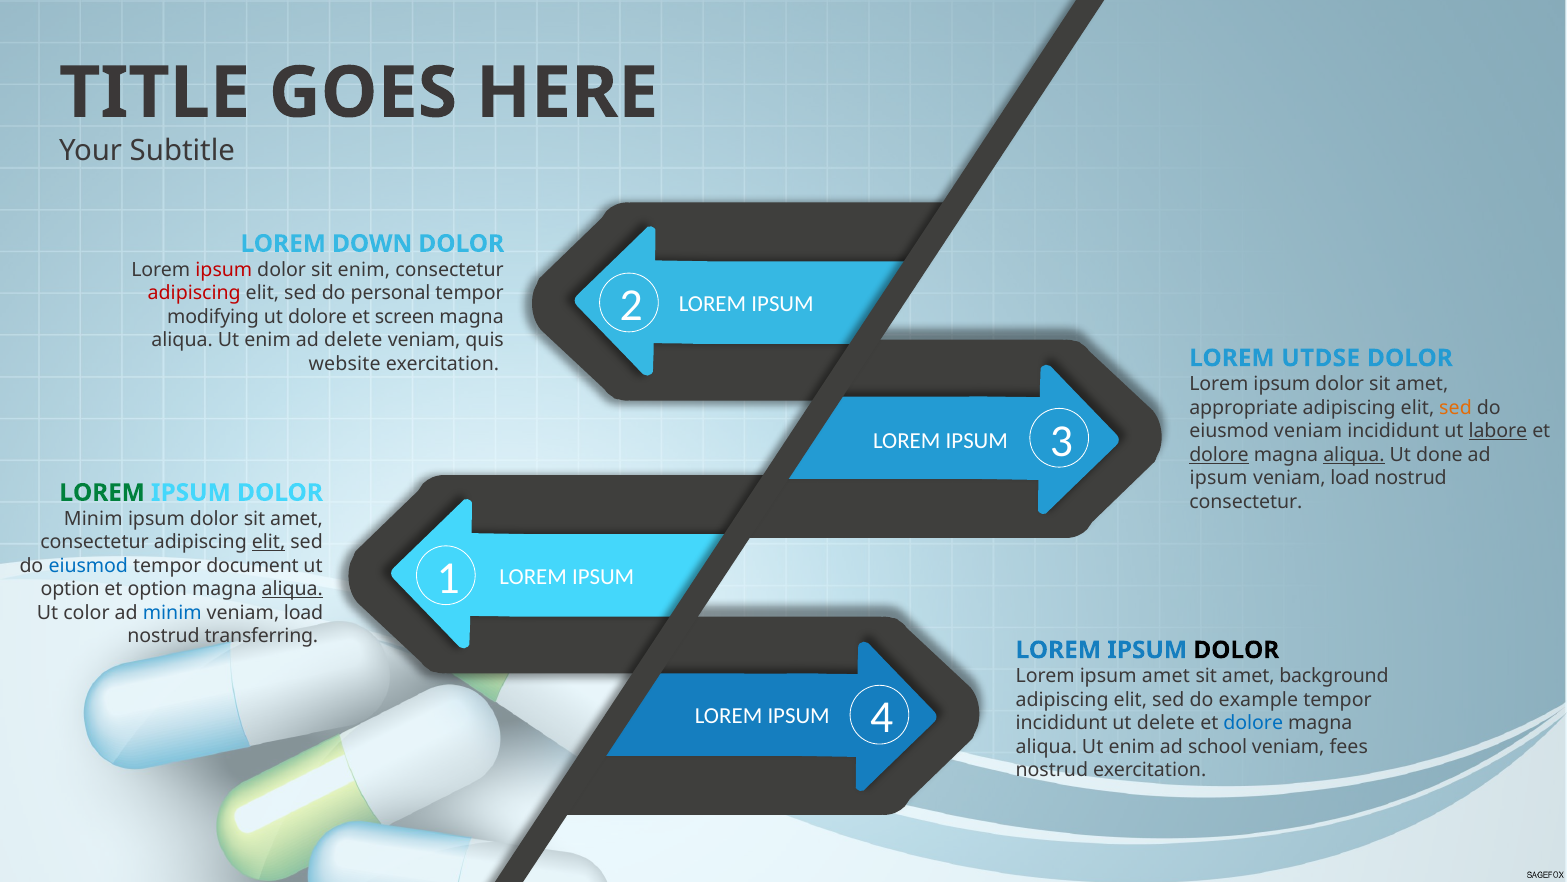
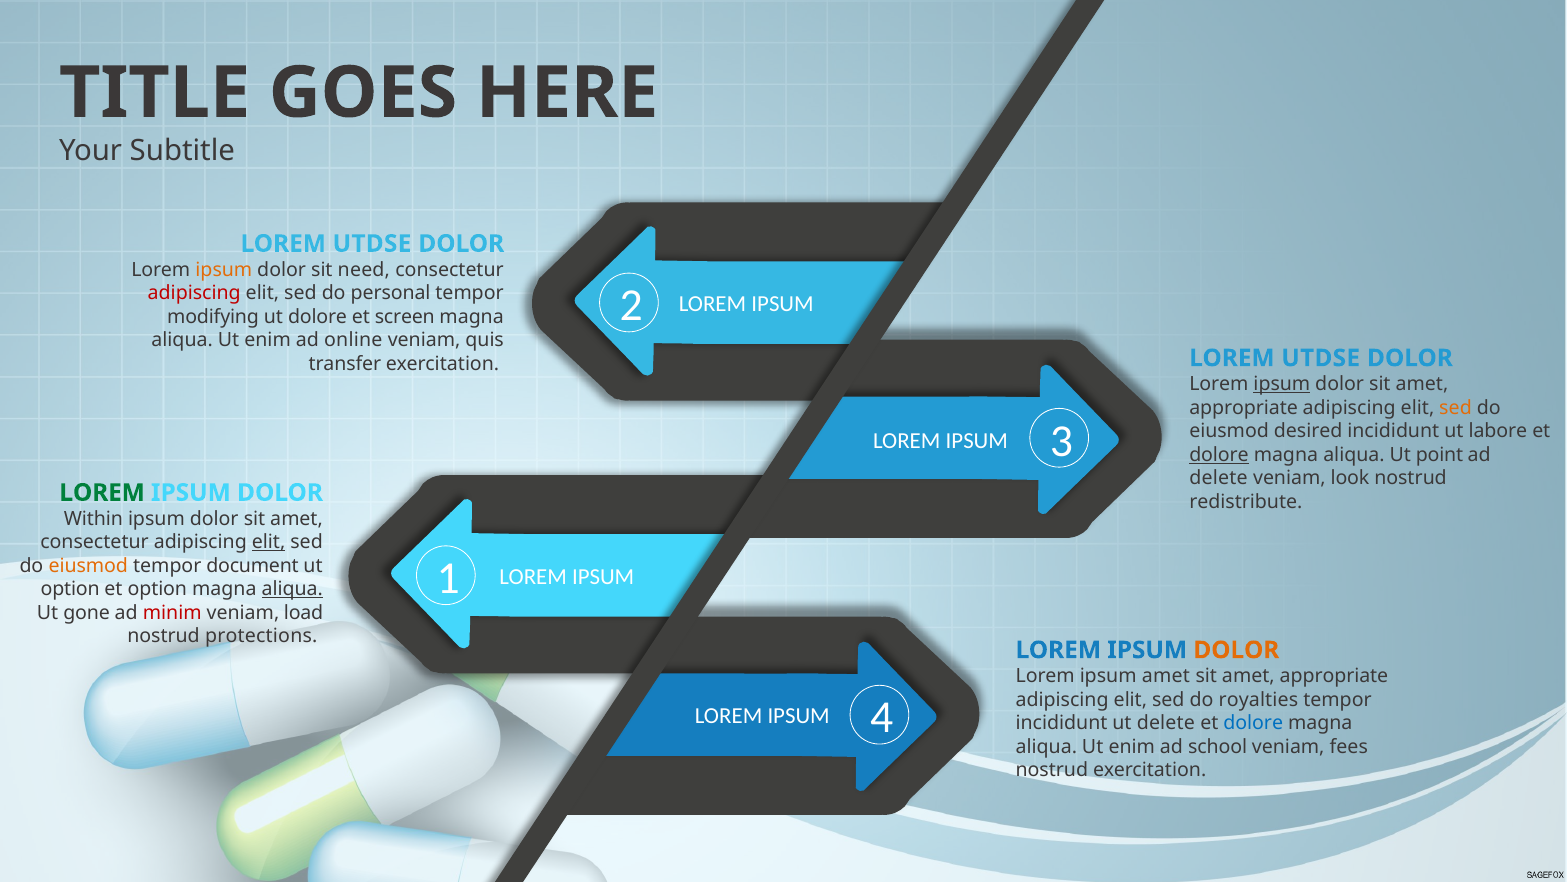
DOWN at (372, 244): DOWN -> UTDSE
ipsum at (224, 270) colour: red -> orange
sit enim: enim -> need
ad delete: delete -> online
website: website -> transfer
ipsum at (1282, 384) underline: none -> present
eiusmod veniam: veniam -> desired
labore underline: present -> none
aliqua at (1354, 455) underline: present -> none
done: done -> point
ipsum at (1218, 478): ipsum -> delete
load at (1350, 478): load -> look
consectetur at (1246, 502): consectetur -> redistribute
Minim at (93, 518): Minim -> Within
eiusmod at (88, 565) colour: blue -> orange
color: color -> gone
minim at (172, 612) colour: blue -> red
transferring: transferring -> protections
DOLOR at (1236, 650) colour: black -> orange
background at (1334, 676): background -> appropriate
example: example -> royalties
